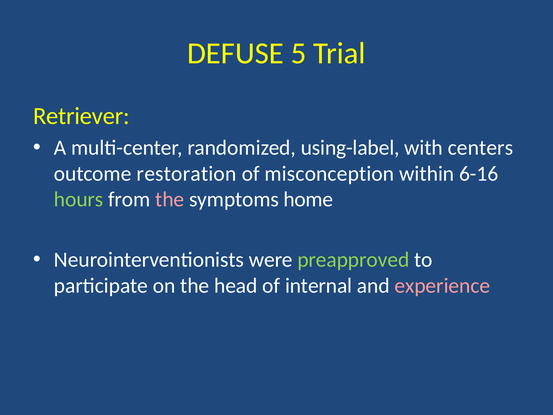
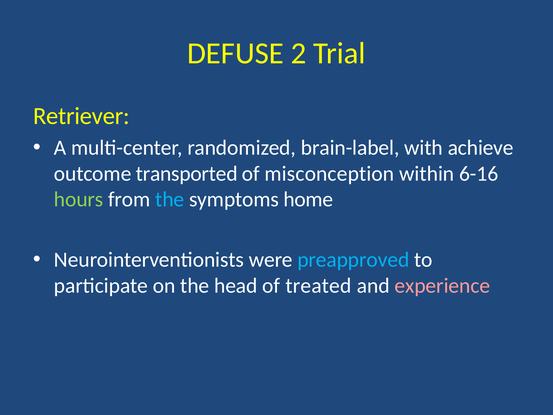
5: 5 -> 2
using-label: using-label -> brain-label
centers: centers -> achieve
restoration: restoration -> transported
the at (170, 199) colour: pink -> light blue
preapproved colour: light green -> light blue
internal: internal -> treated
